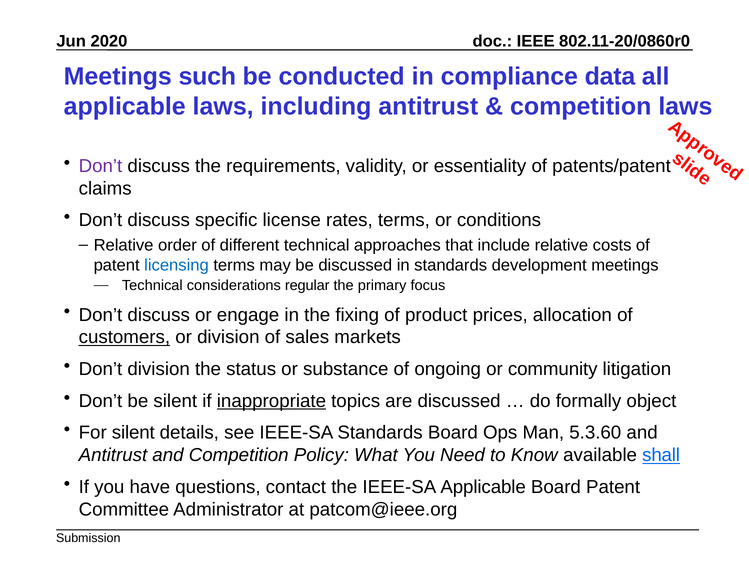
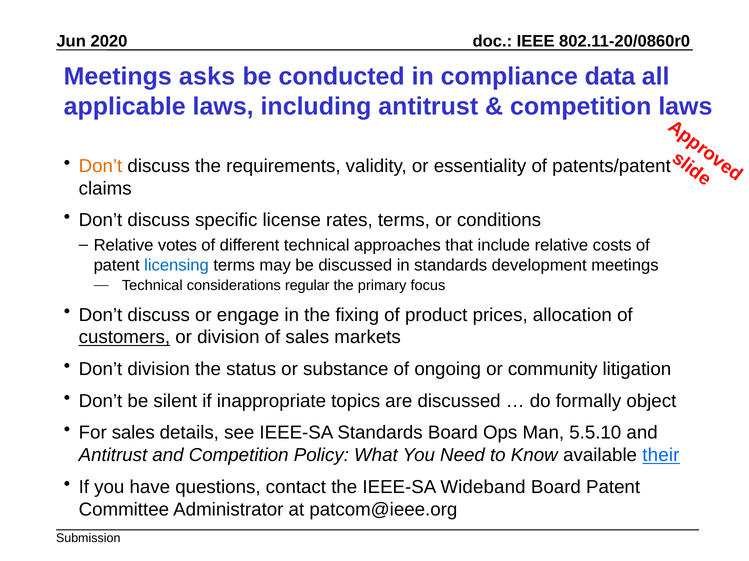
such: such -> asks
Don’t at (100, 166) colour: purple -> orange
order: order -> votes
inappropriate underline: present -> none
For silent: silent -> sales
5.3.60: 5.3.60 -> 5.5.10
shall: shall -> their
IEEE-SA Applicable: Applicable -> Wideband
